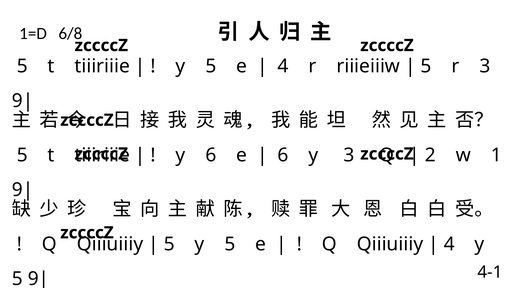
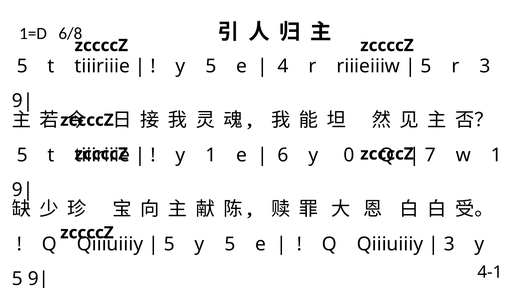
y 6: 6 -> 1
y 3: 3 -> 0
2: 2 -> 7
4 at (449, 244): 4 -> 3
